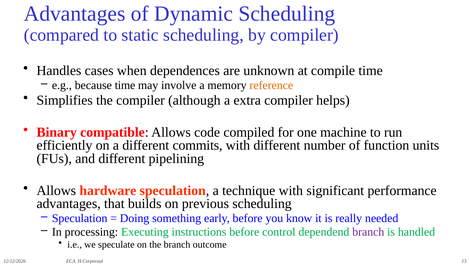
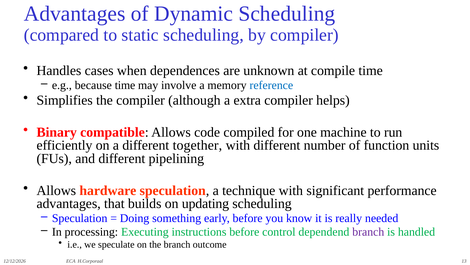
reference colour: orange -> blue
commits: commits -> together
previous: previous -> updating
